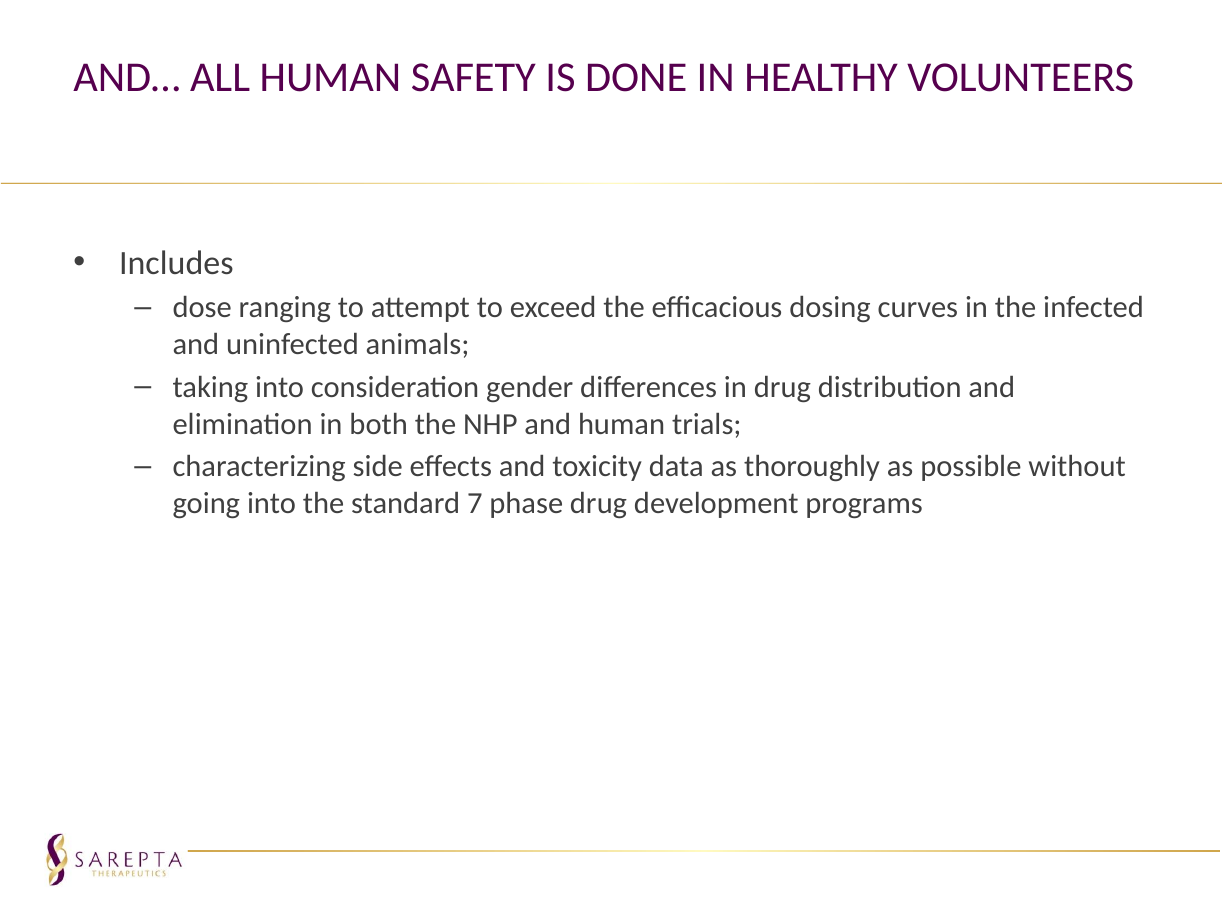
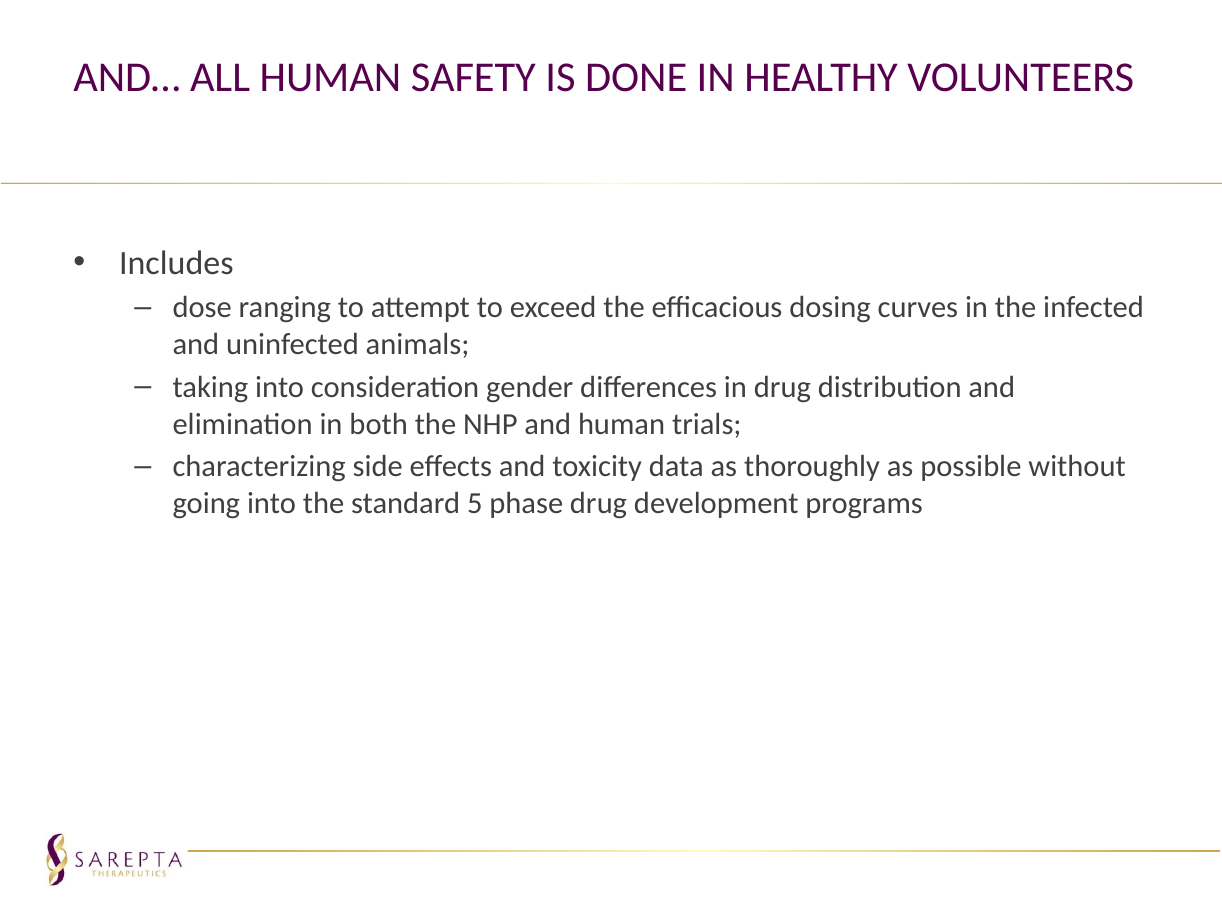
7: 7 -> 5
